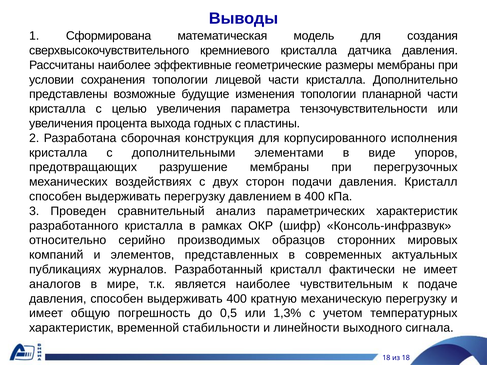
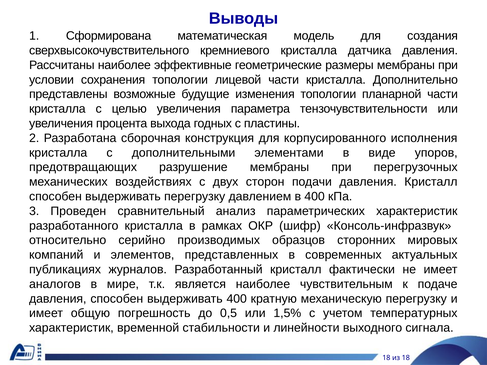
1,3%: 1,3% -> 1,5%
